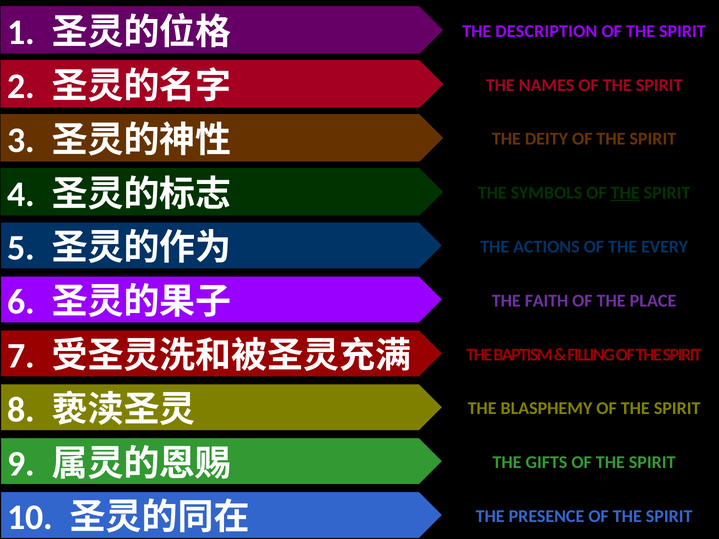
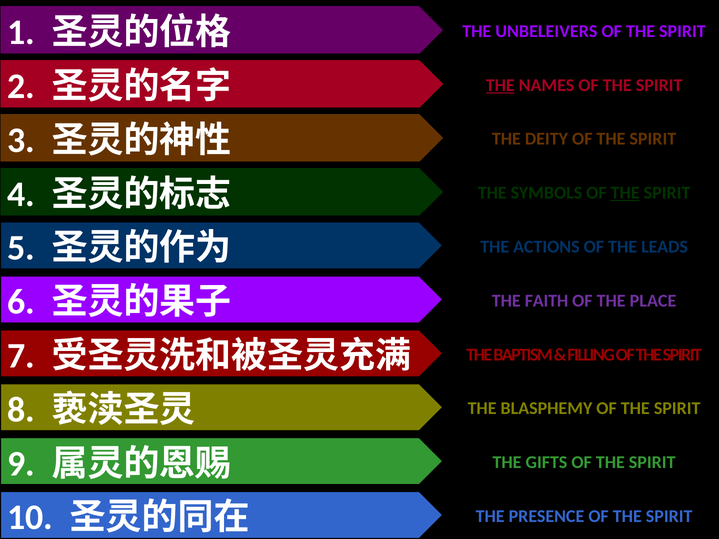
DESCRIPTION: DESCRIPTION -> UNBELEIVERS
THE at (500, 85) underline: none -> present
EVERY: EVERY -> LEADS
